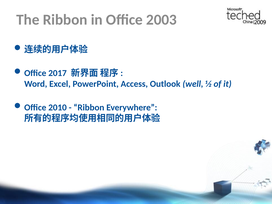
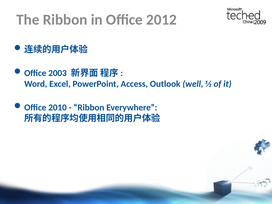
2003: 2003 -> 2012
2017: 2017 -> 2003
